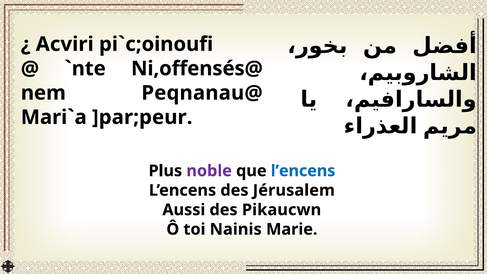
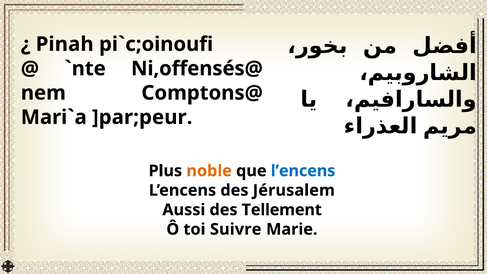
Acviri: Acviri -> Pinah
Peqnanau@: Peqnanau@ -> Comptons@
noble colour: purple -> orange
Pikaucwn: Pikaucwn -> Tellement
Nainis: Nainis -> Suivre
